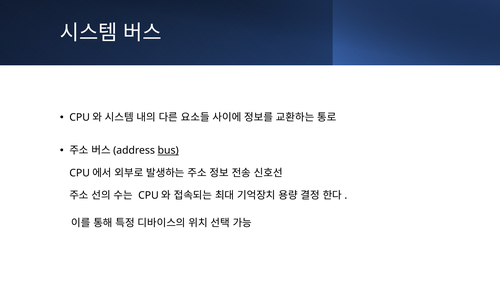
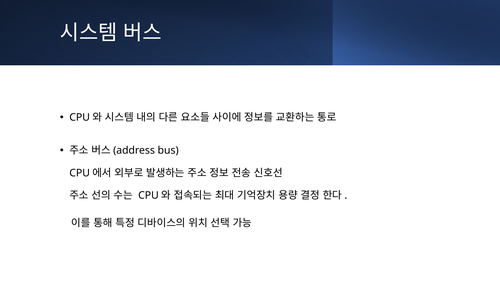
bus underline: present -> none
